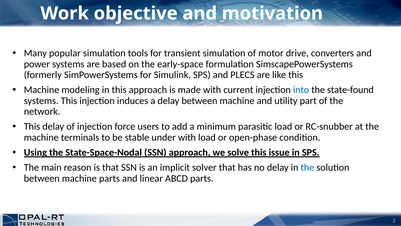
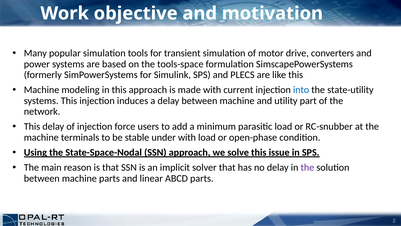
early-space: early-space -> tools-space
state-found: state-found -> state-utility
the at (307, 167) colour: blue -> purple
